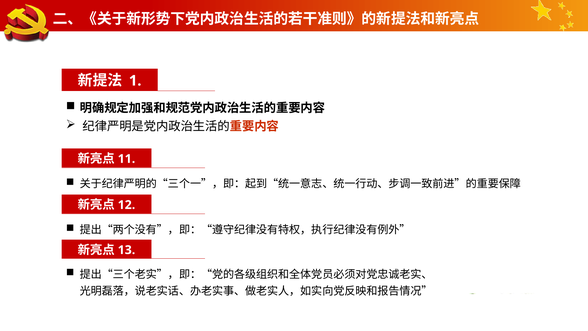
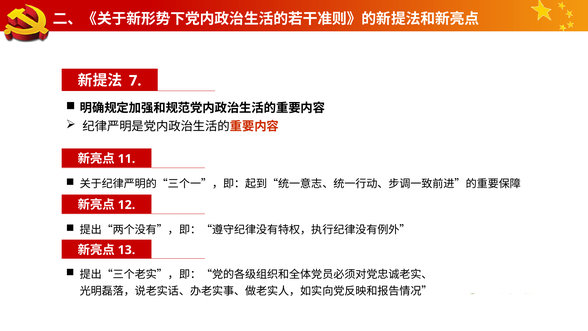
1: 1 -> 7
